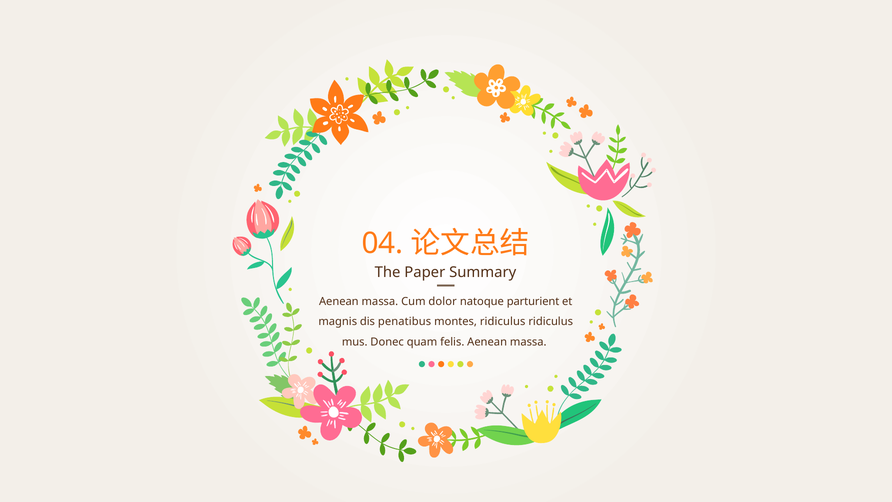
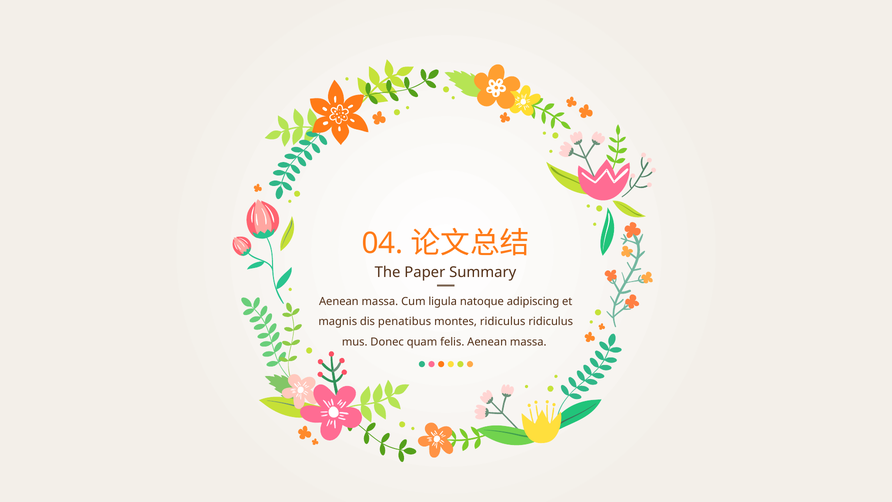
dolor: dolor -> ligula
parturient: parturient -> adipiscing
